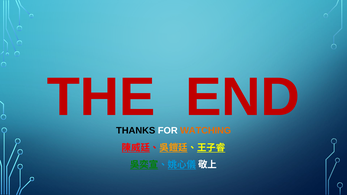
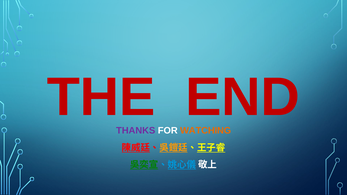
THANKS colour: black -> purple
